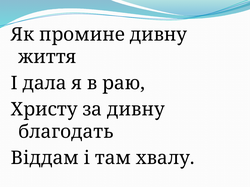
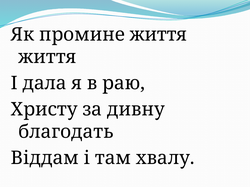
промине дивну: дивну -> життя
